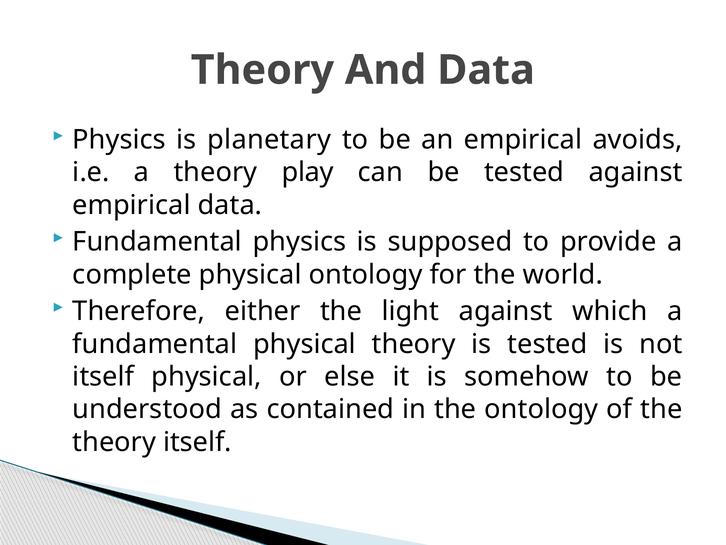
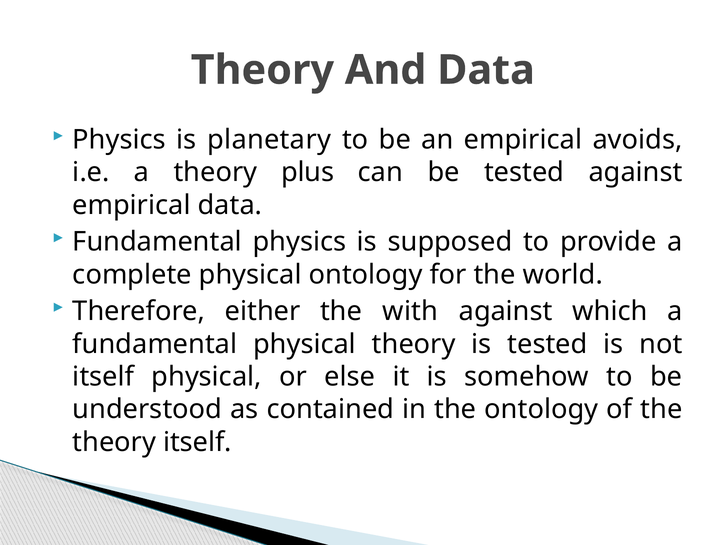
play: play -> plus
light: light -> with
